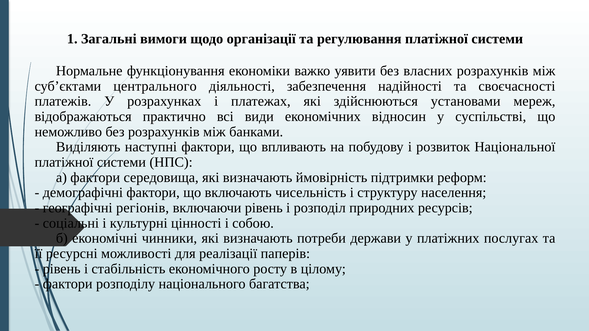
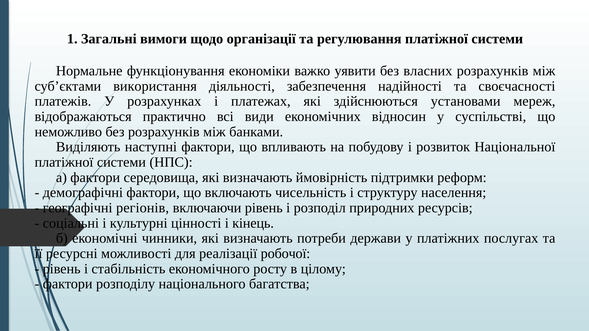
центрального: центрального -> використання
собою: собою -> кінець
паперів: паперів -> робочої
